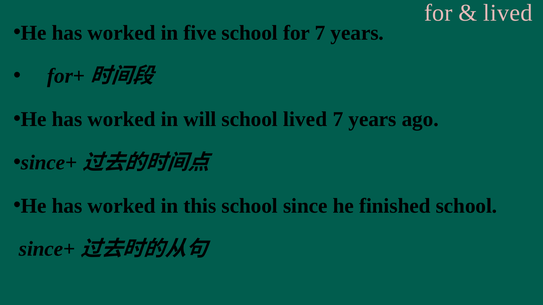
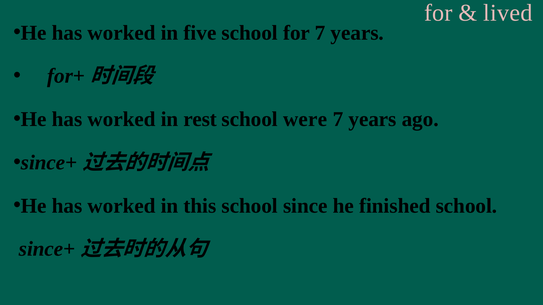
will: will -> rest
school lived: lived -> were
